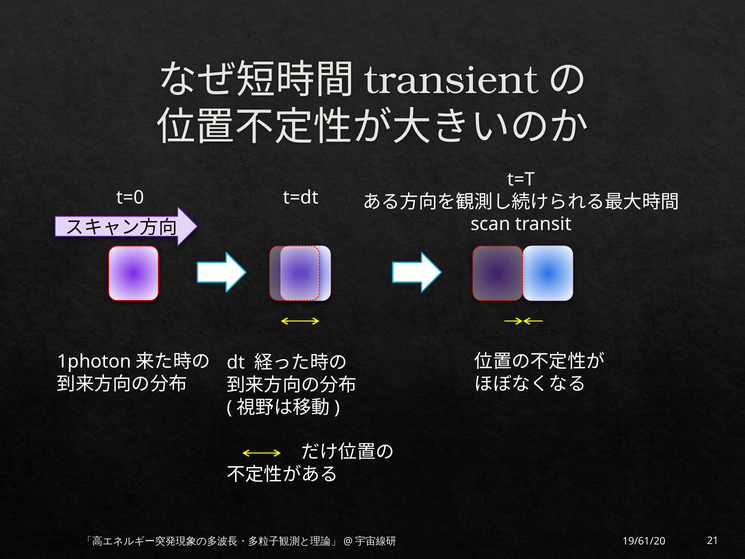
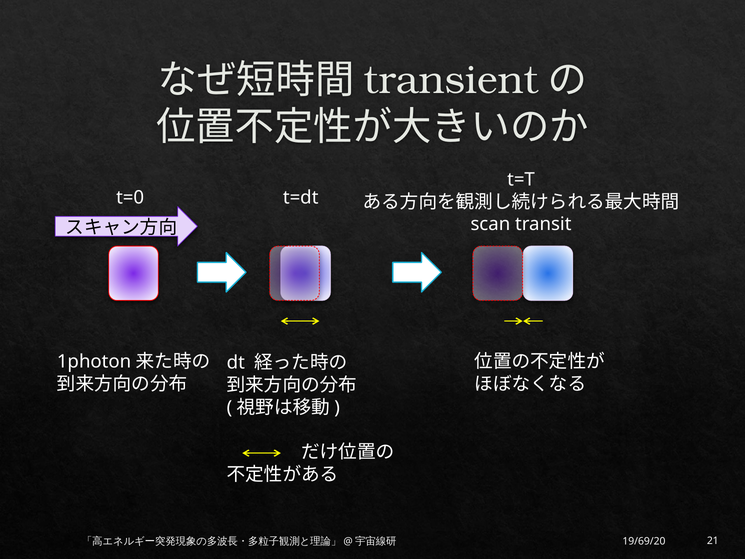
19/61/20: 19/61/20 -> 19/69/20
